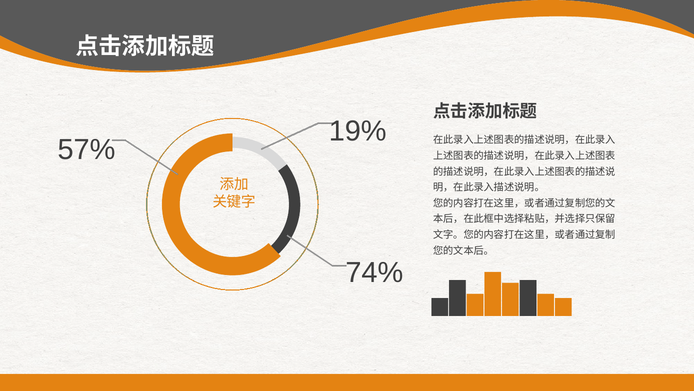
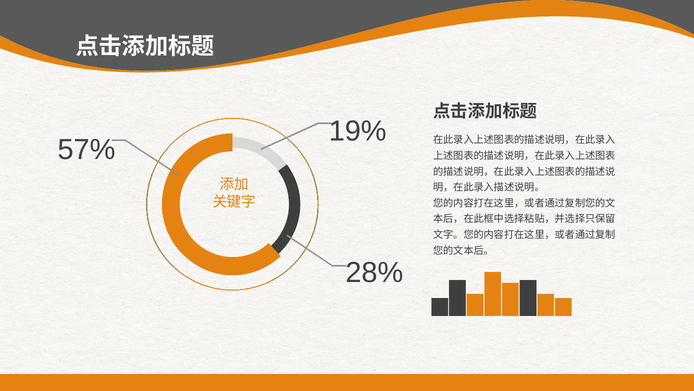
74%: 74% -> 28%
